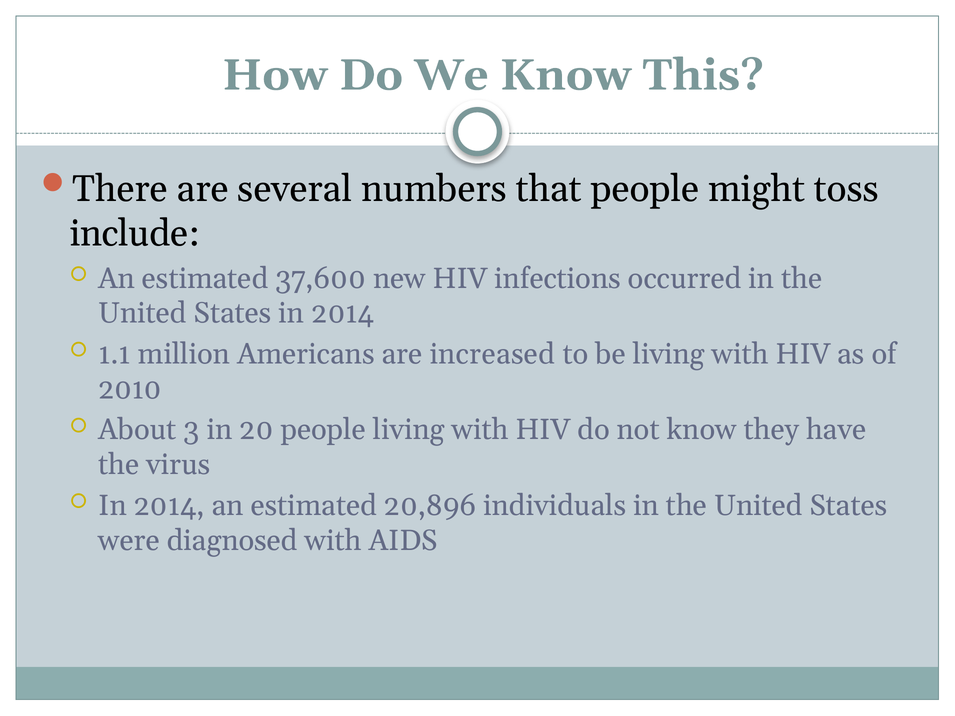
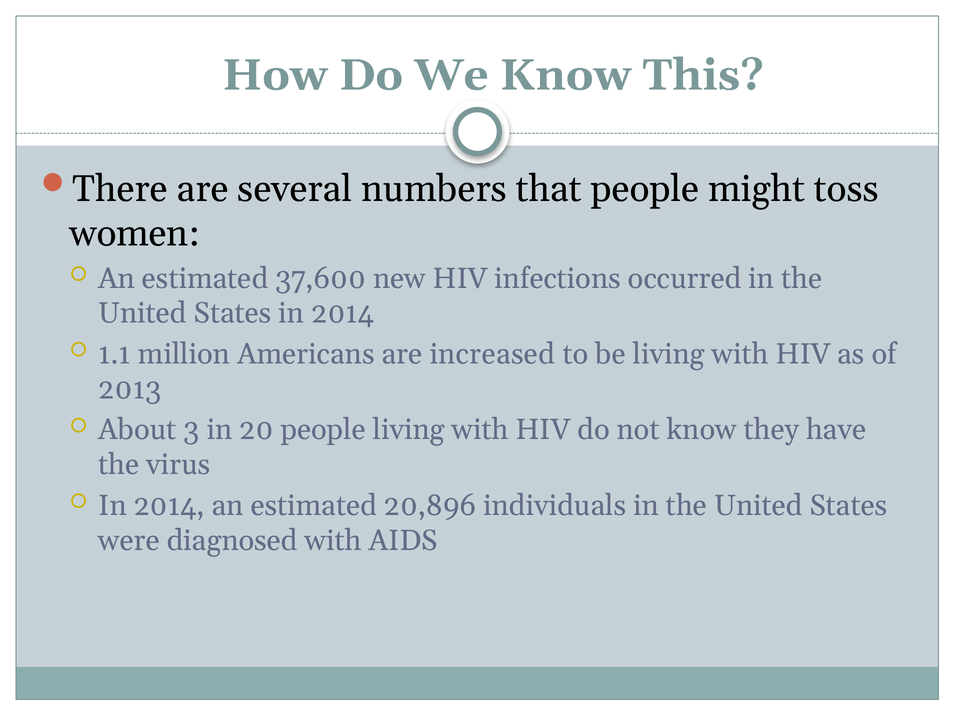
include: include -> women
2010: 2010 -> 2013
